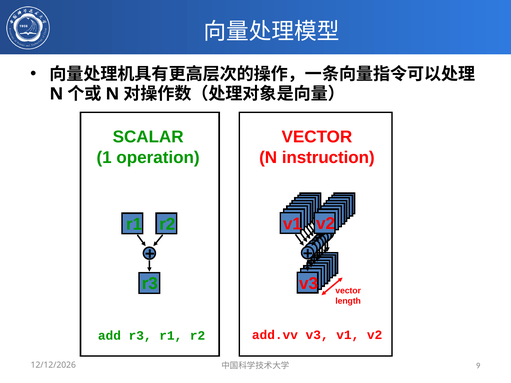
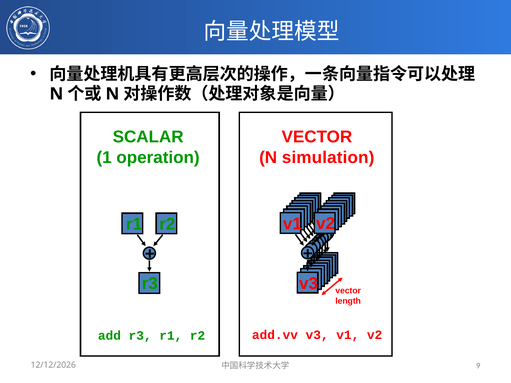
instruction: instruction -> simulation
